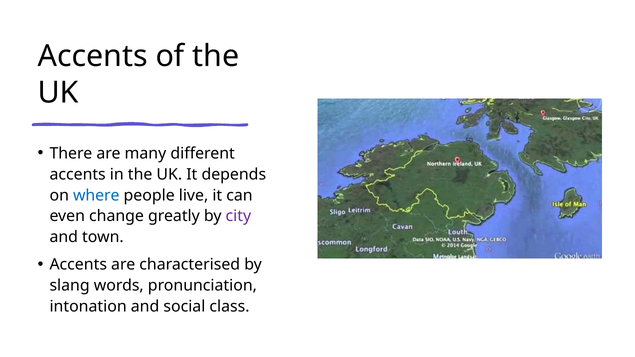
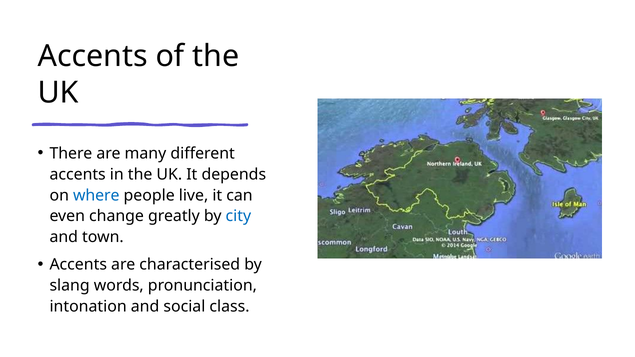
city colour: purple -> blue
